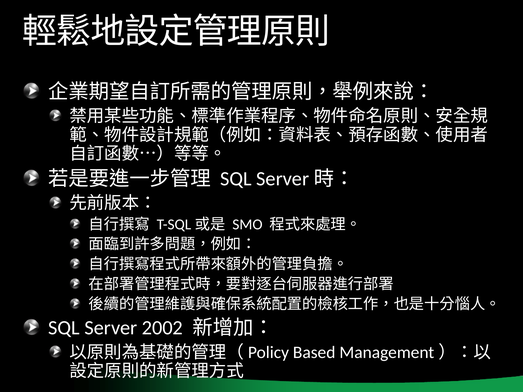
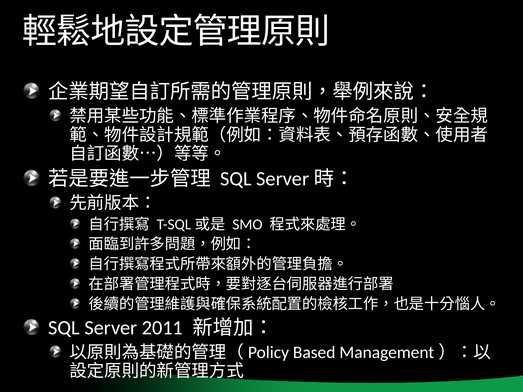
2002: 2002 -> 2011
